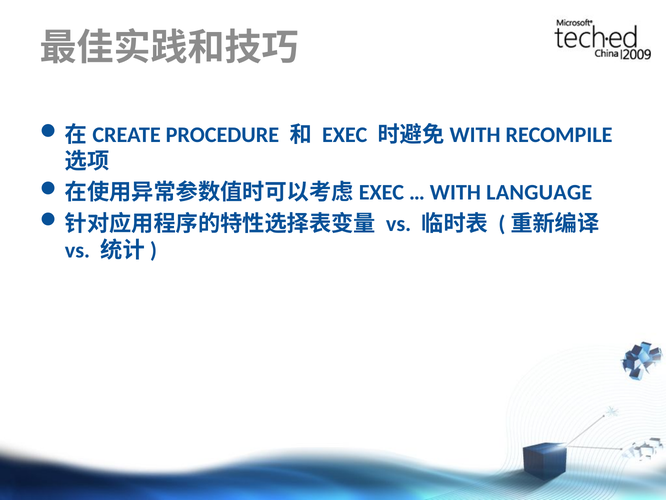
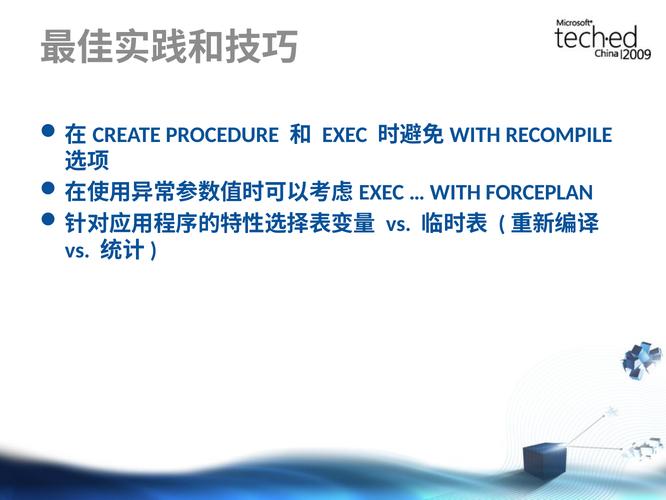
LANGUAGE: LANGUAGE -> FORCEPLAN
